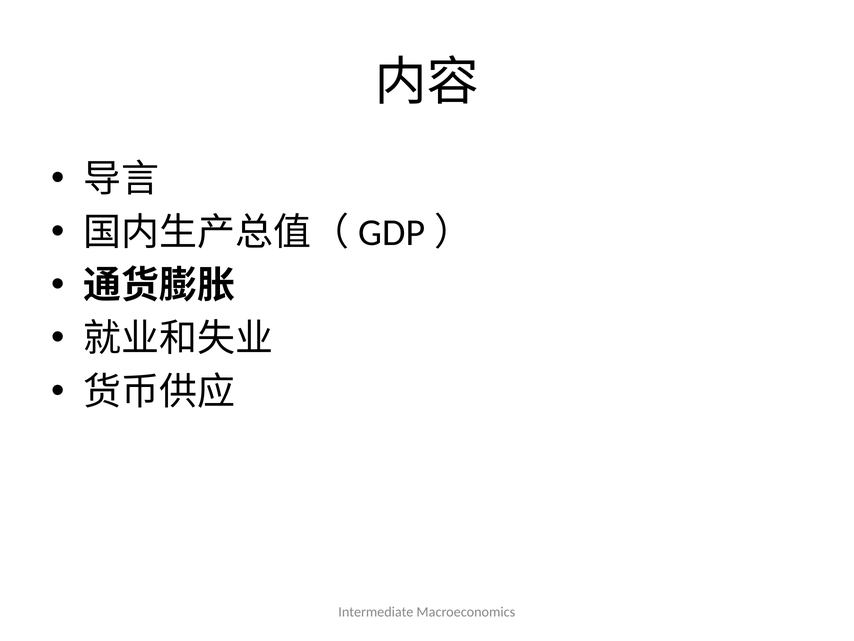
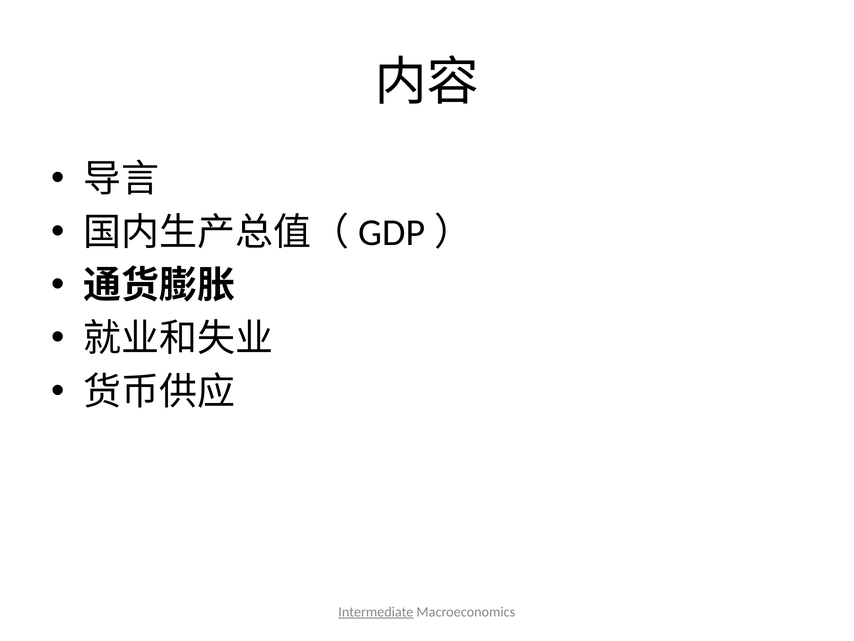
Intermediate underline: none -> present
